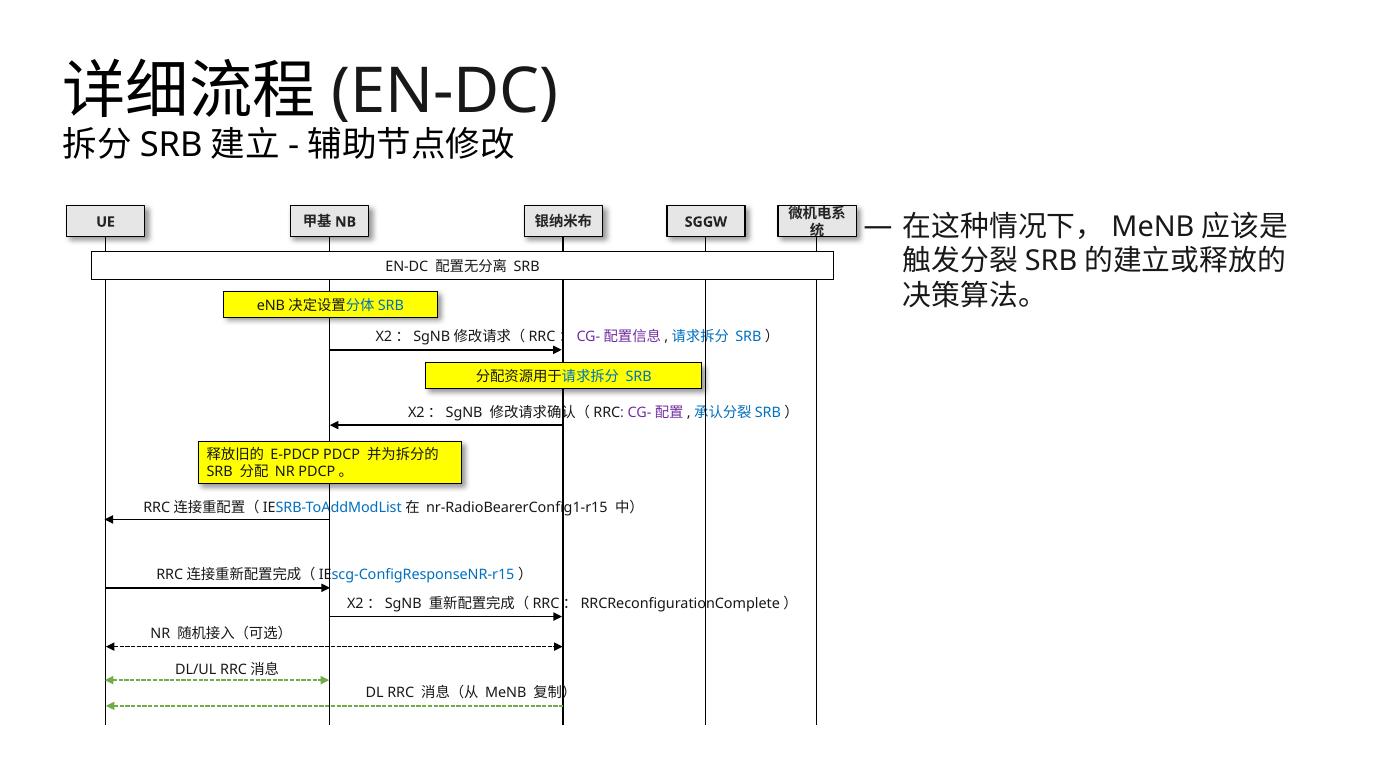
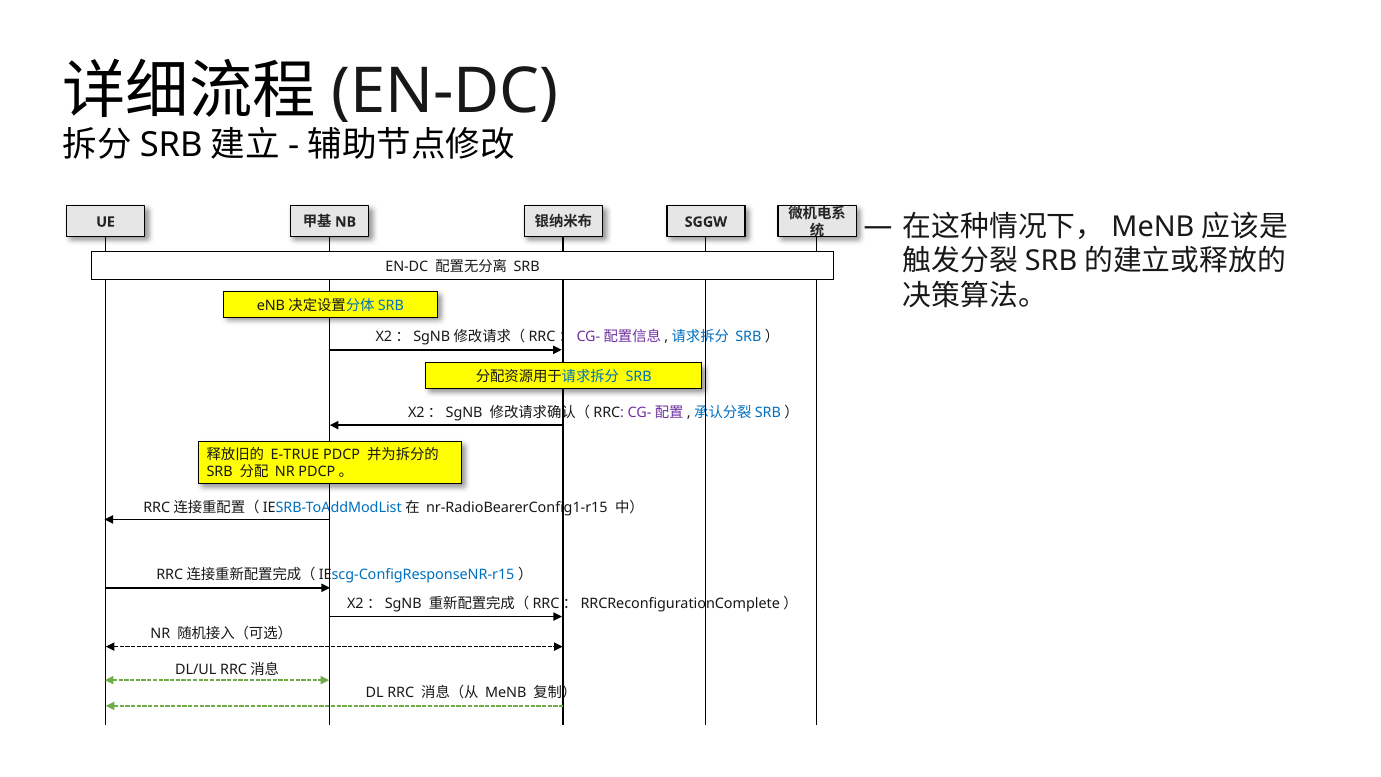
E-PDCP: E-PDCP -> E-TRUE
